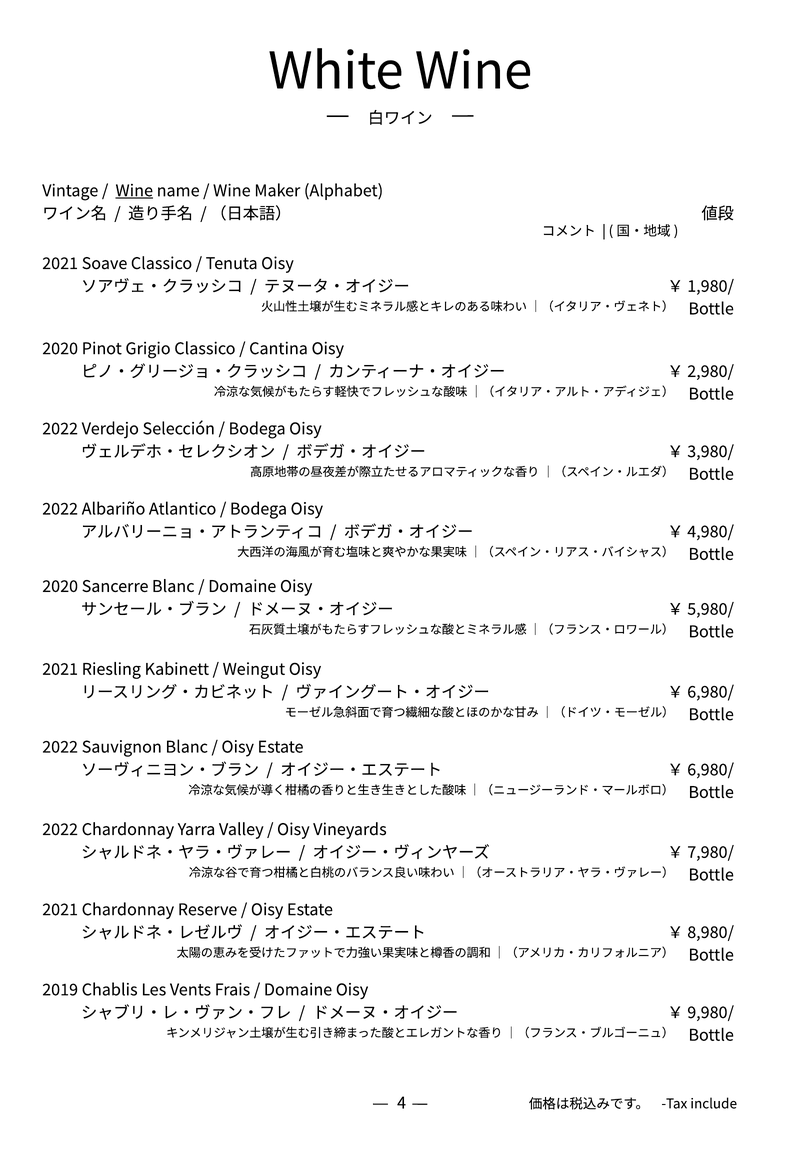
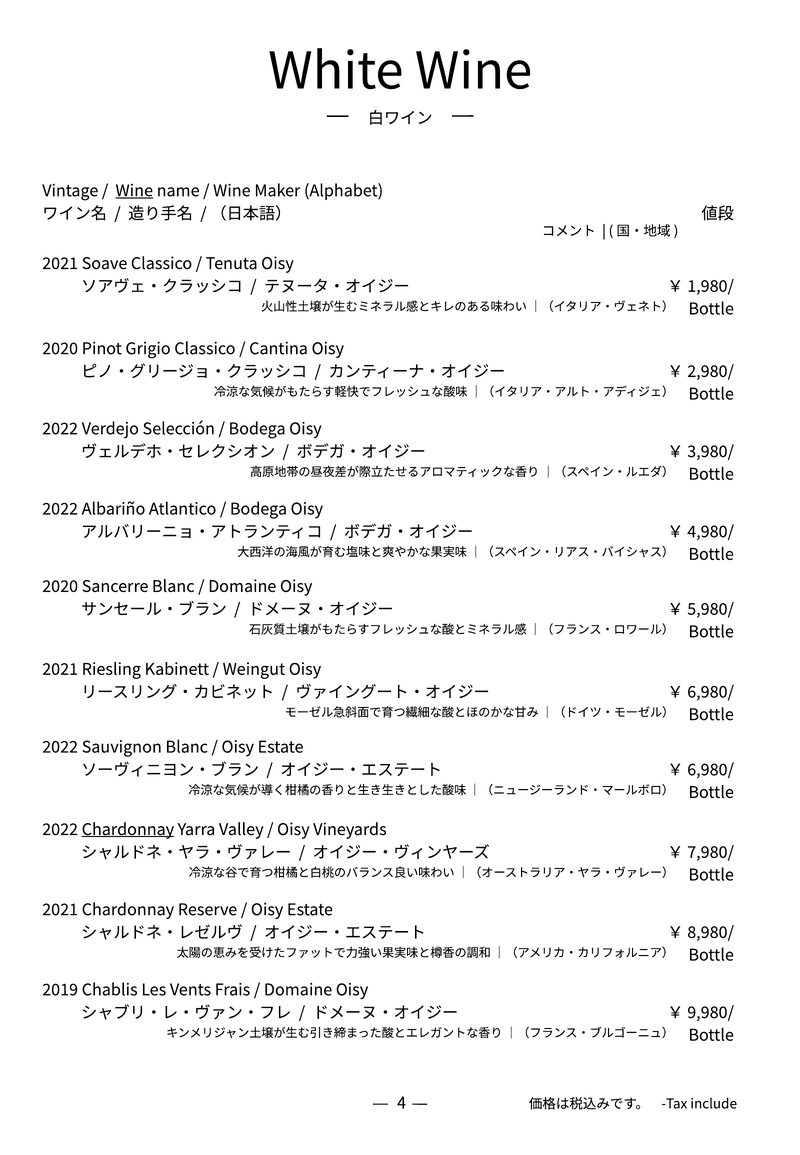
Chardonnay at (128, 830) underline: none -> present
